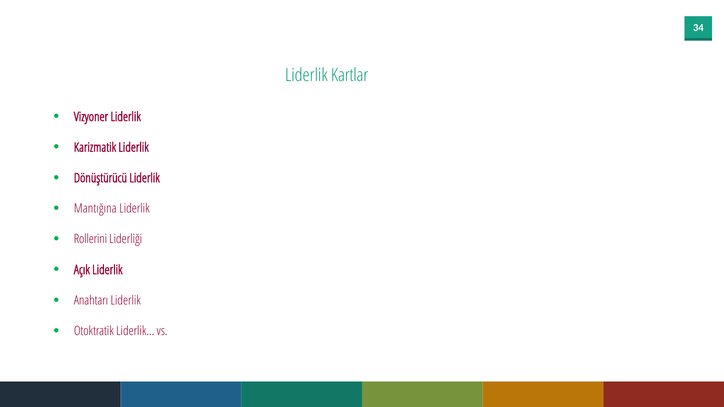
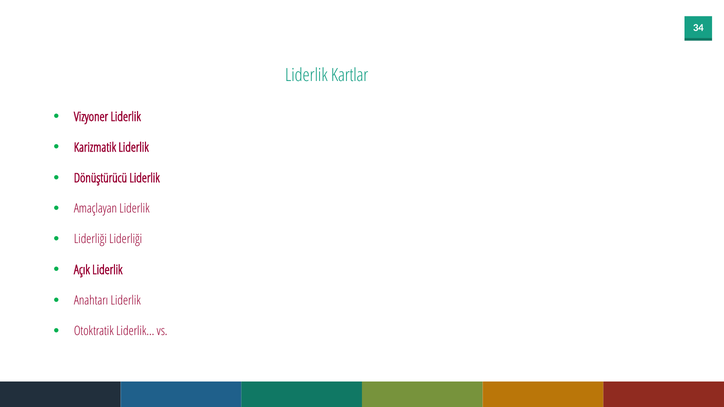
Mantığına: Mantığına -> Amaçlayan
Rollerini at (90, 239): Rollerini -> Liderliği
